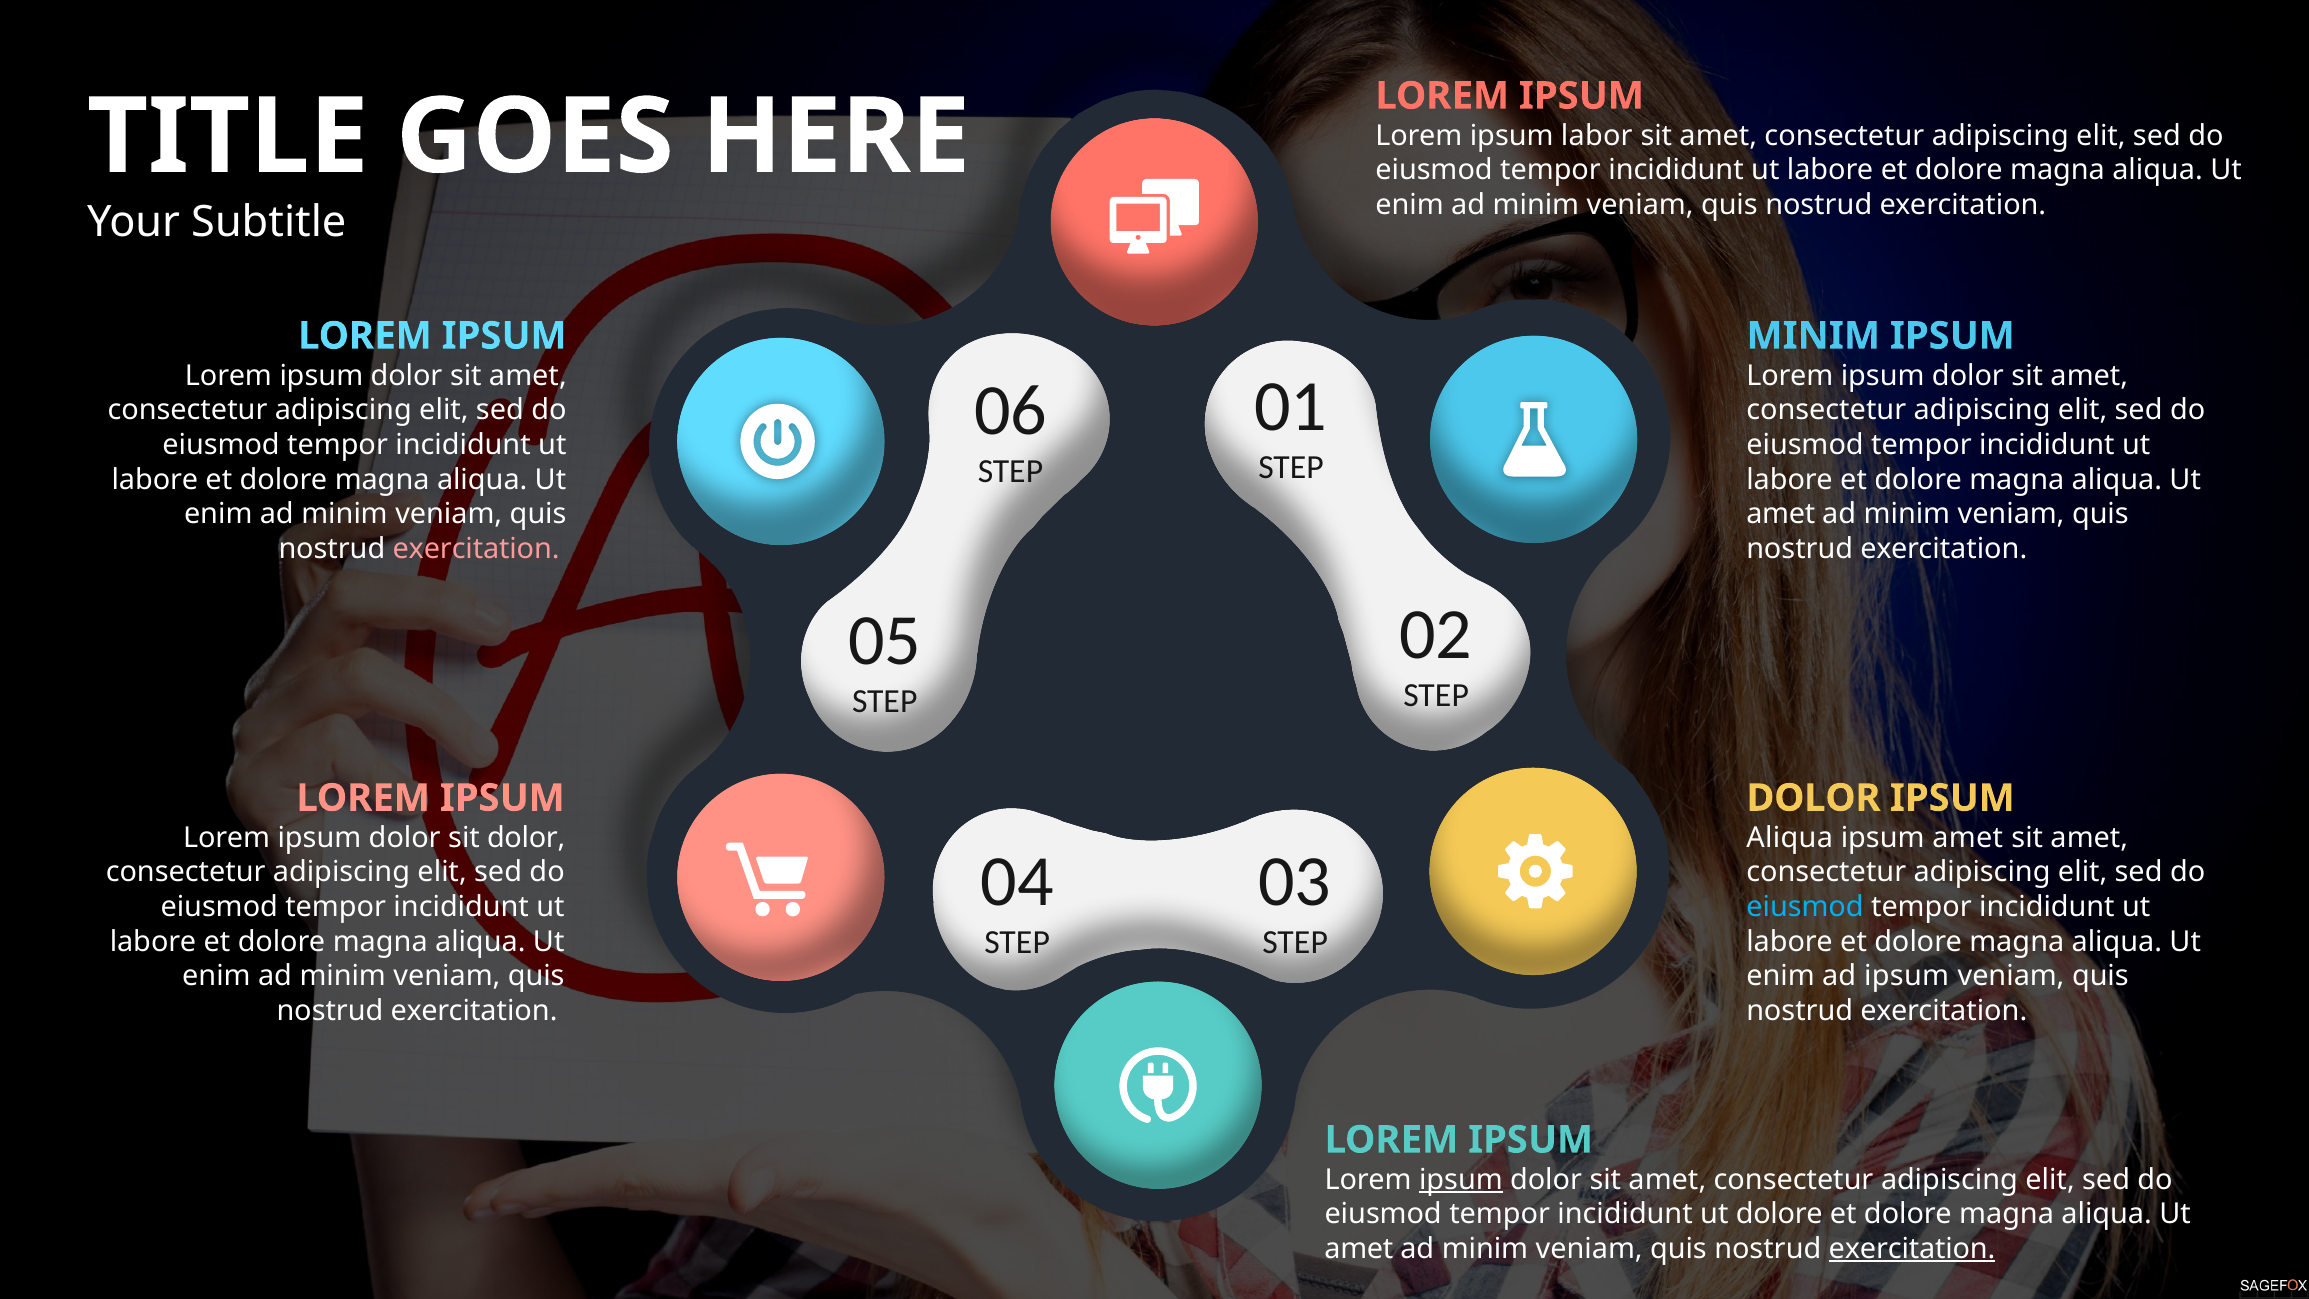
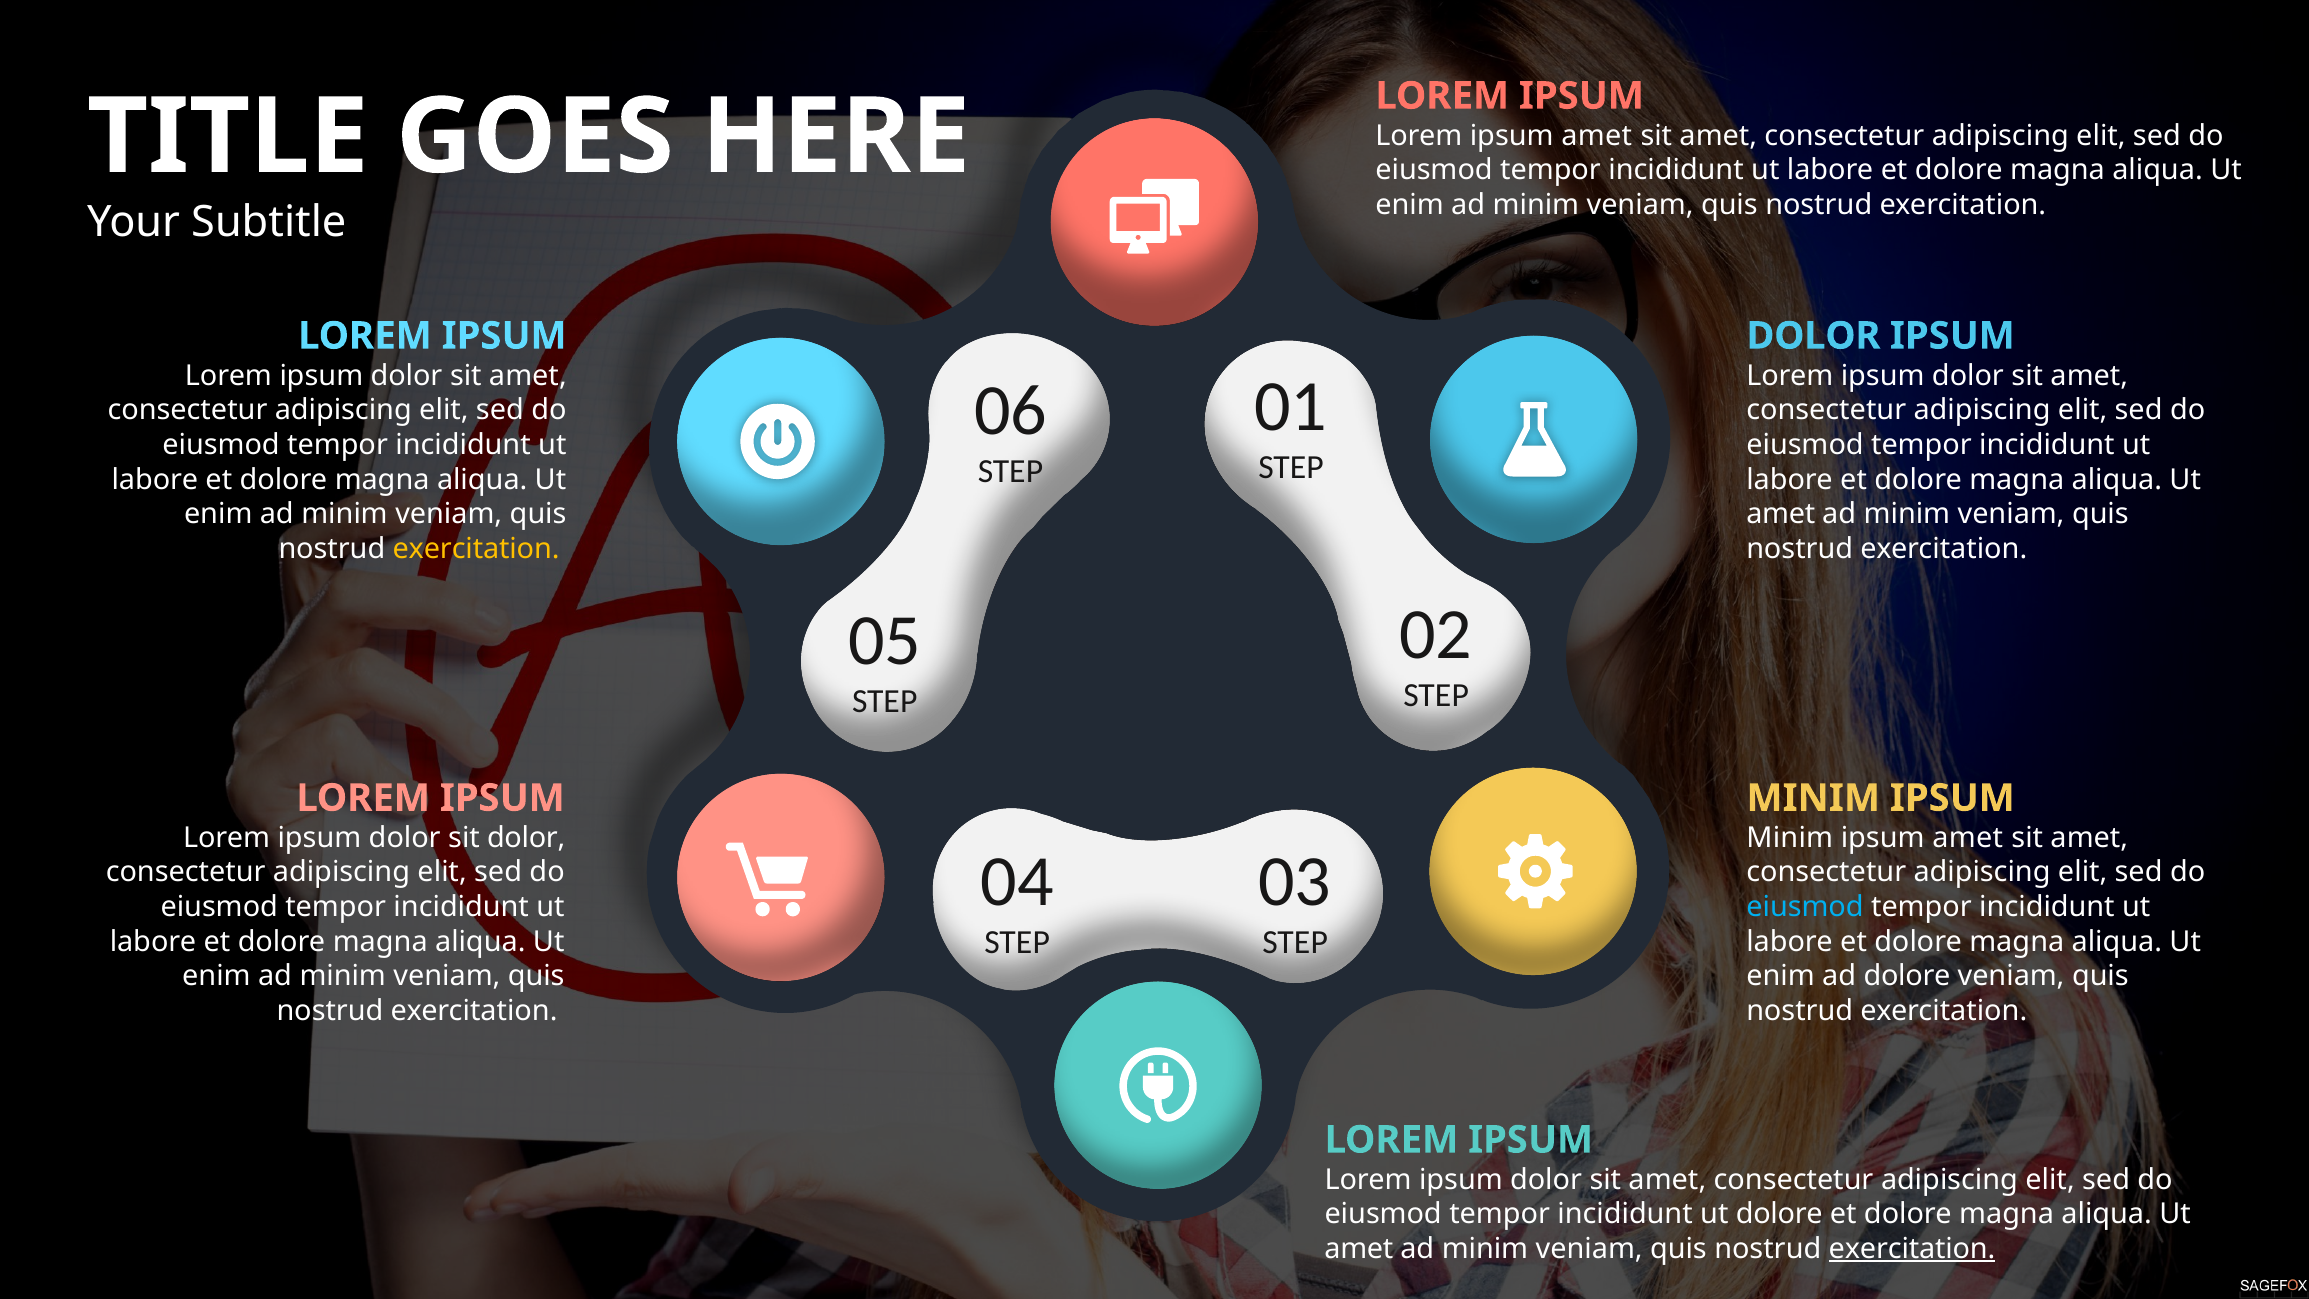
Lorem ipsum labor: labor -> amet
MINIM at (1813, 336): MINIM -> DOLOR
exercitation at (476, 549) colour: pink -> yellow
DOLOR at (1813, 798): DOLOR -> MINIM
Aliqua at (1790, 838): Aliqua -> Minim
ad ipsum: ipsum -> dolore
ipsum at (1461, 1179) underline: present -> none
